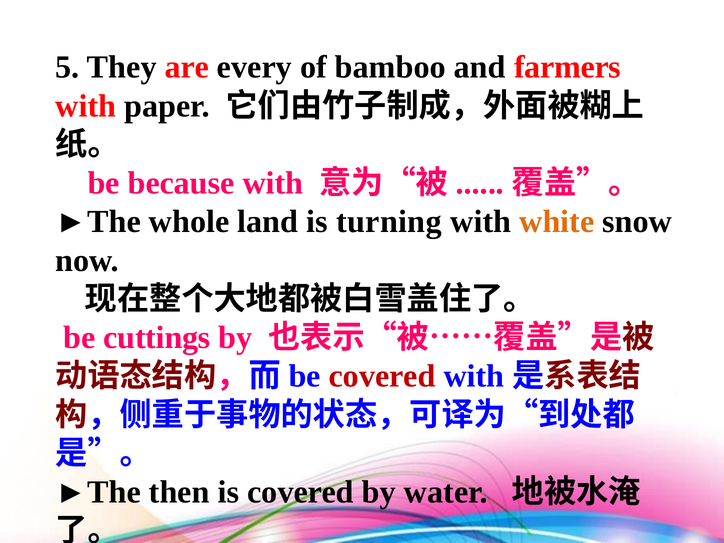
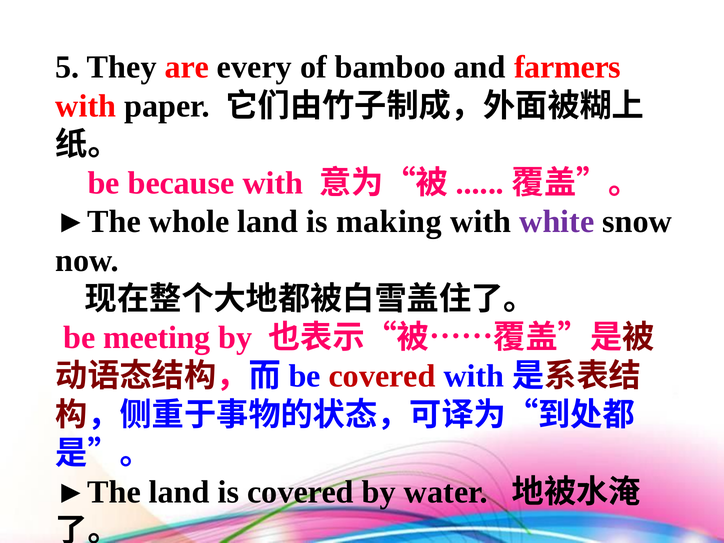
turning: turning -> making
white colour: orange -> purple
cuttings: cuttings -> meeting
►The then: then -> land
